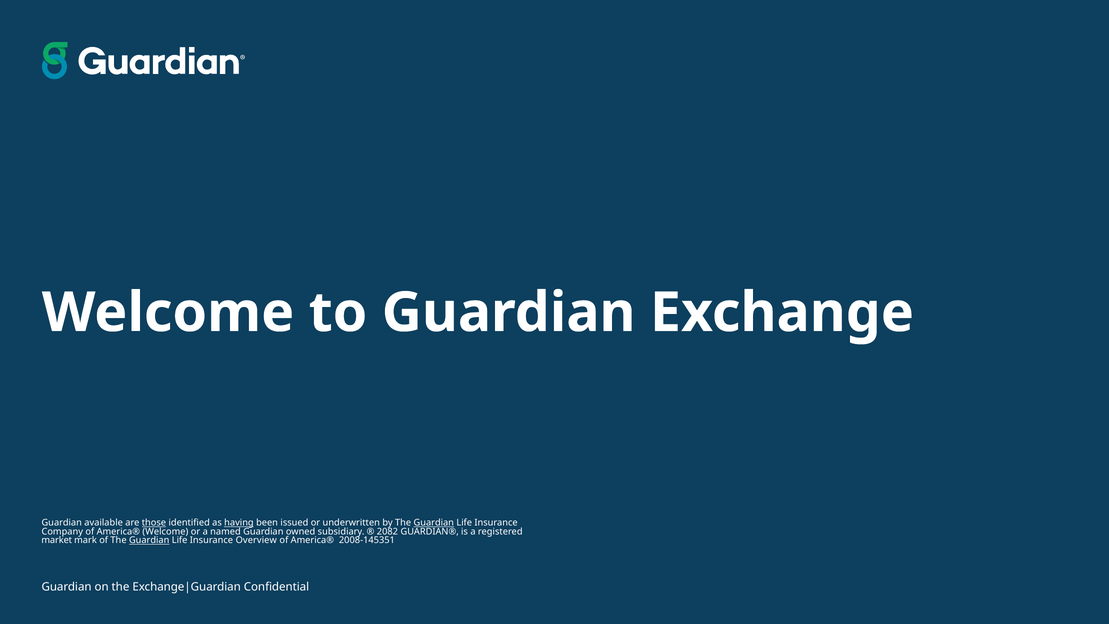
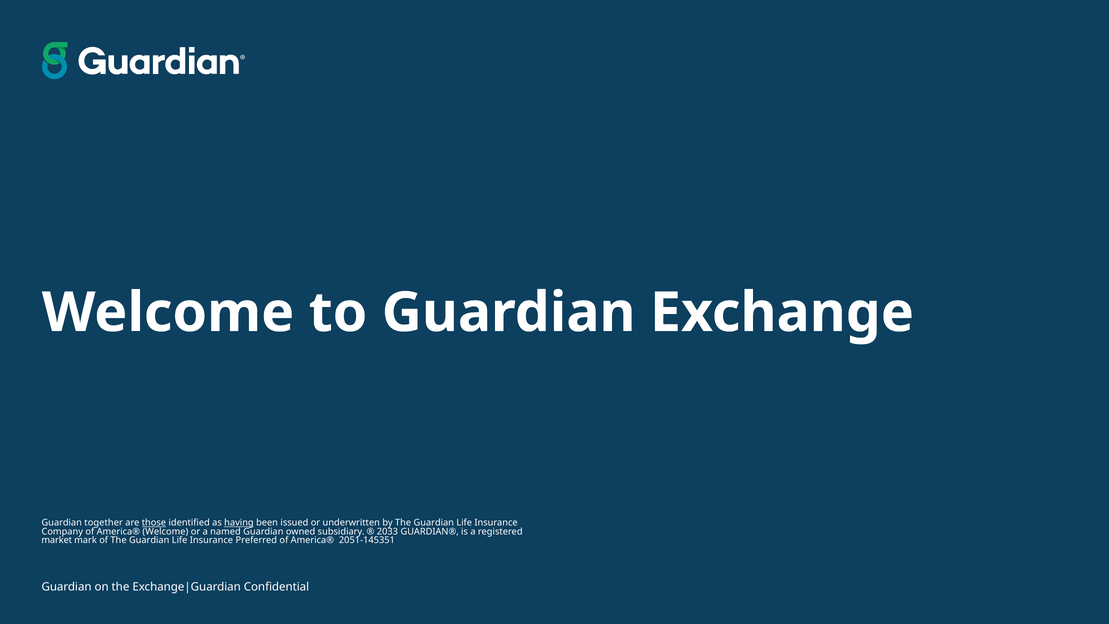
available: available -> together
Guardian at (434, 522) underline: present -> none
2082: 2082 -> 2033
Guardian at (149, 540) underline: present -> none
Overview: Overview -> Preferred
2008-145351: 2008-145351 -> 2051-145351
